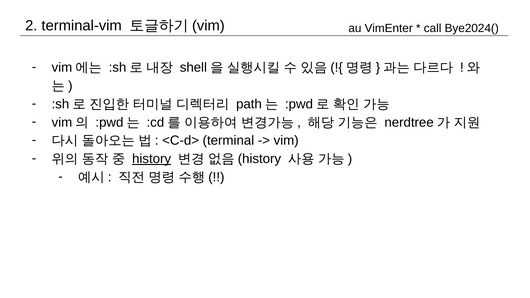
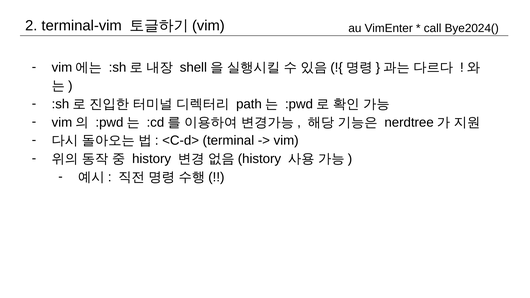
history underline: present -> none
